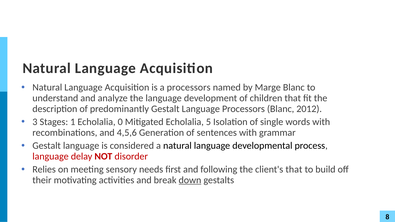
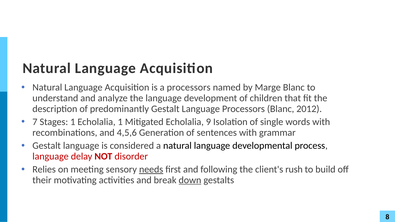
3: 3 -> 7
Echolalia 0: 0 -> 1
5: 5 -> 9
needs underline: none -> present
client's that: that -> rush
